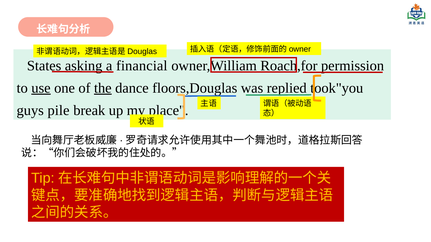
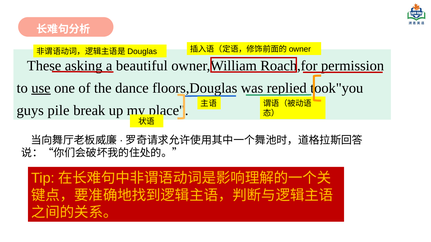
States: States -> These
financial: financial -> beautiful
the underline: present -> none
